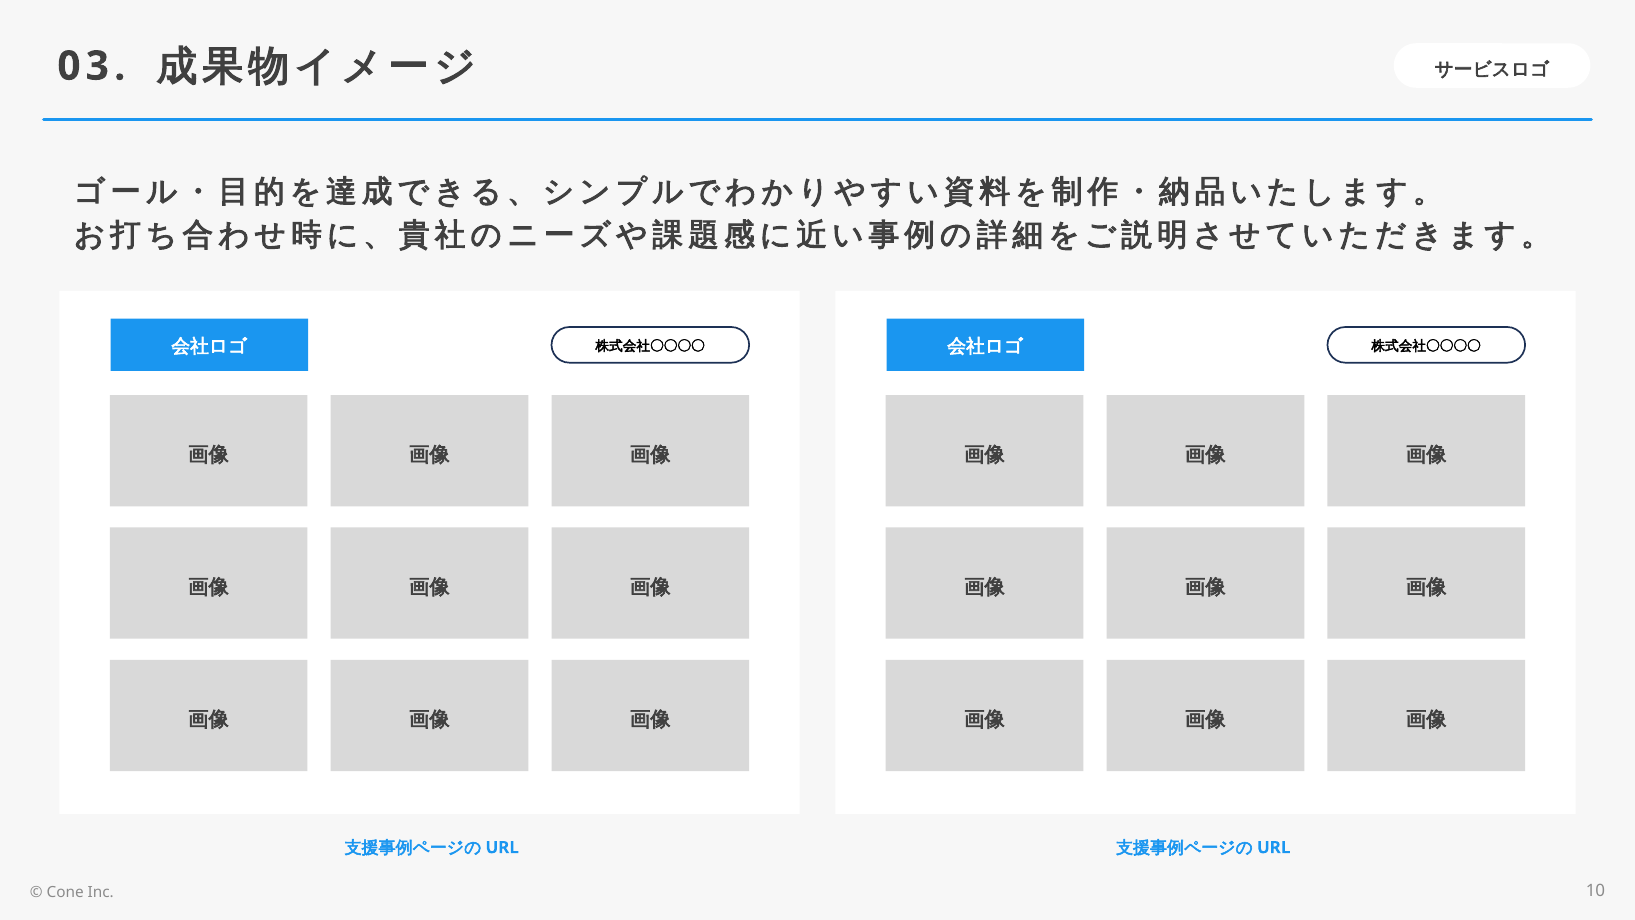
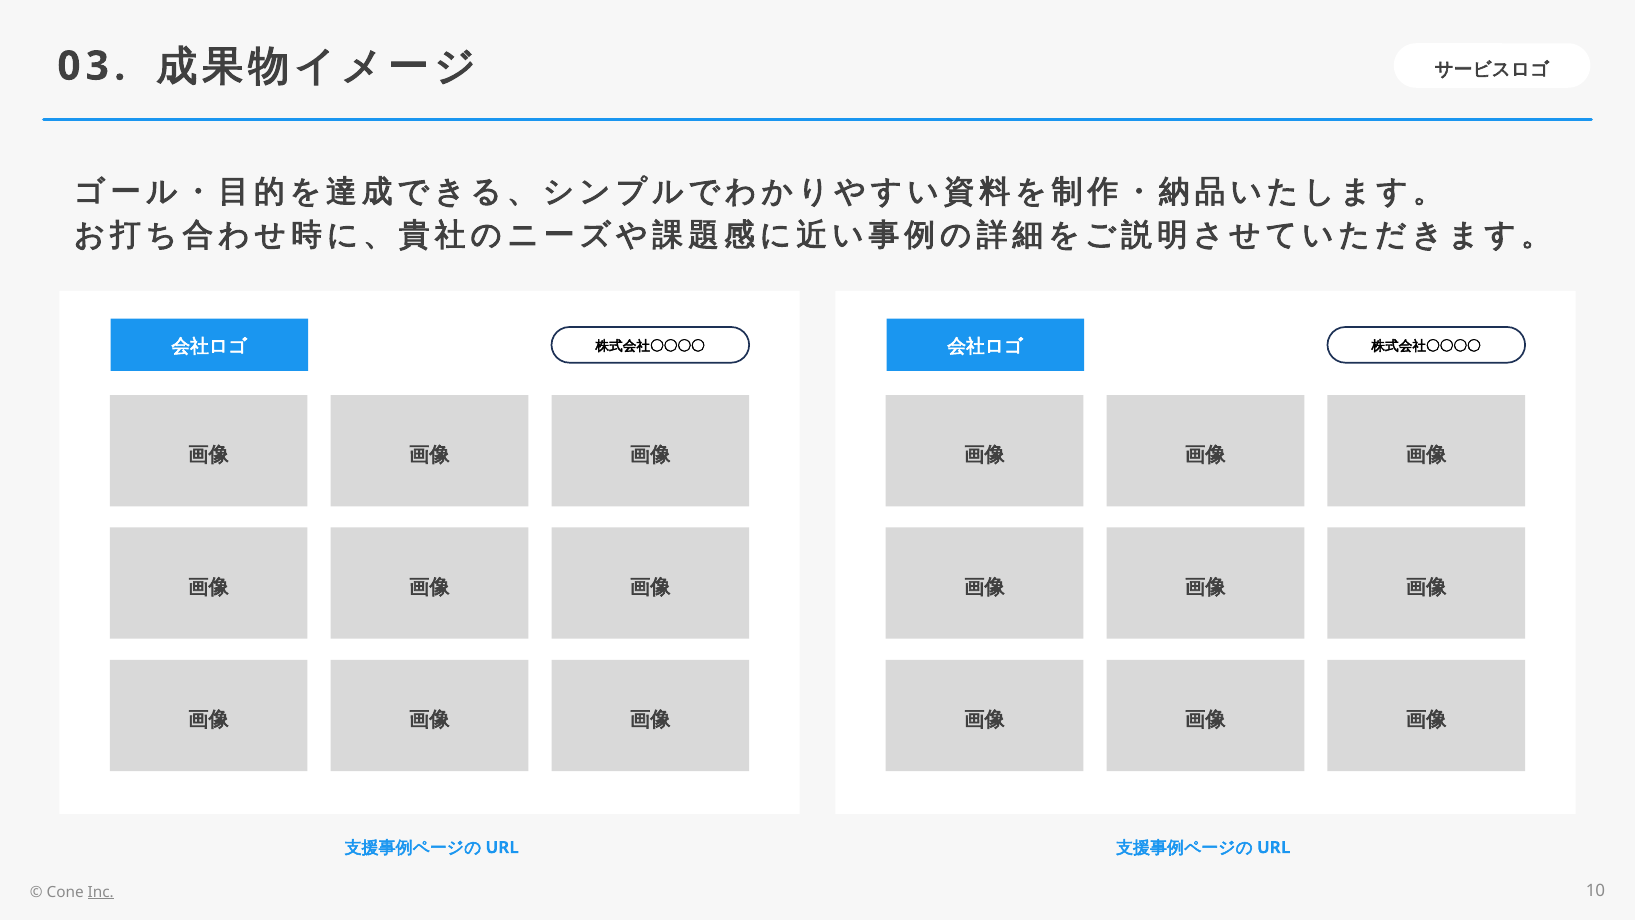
Inc underline: none -> present
